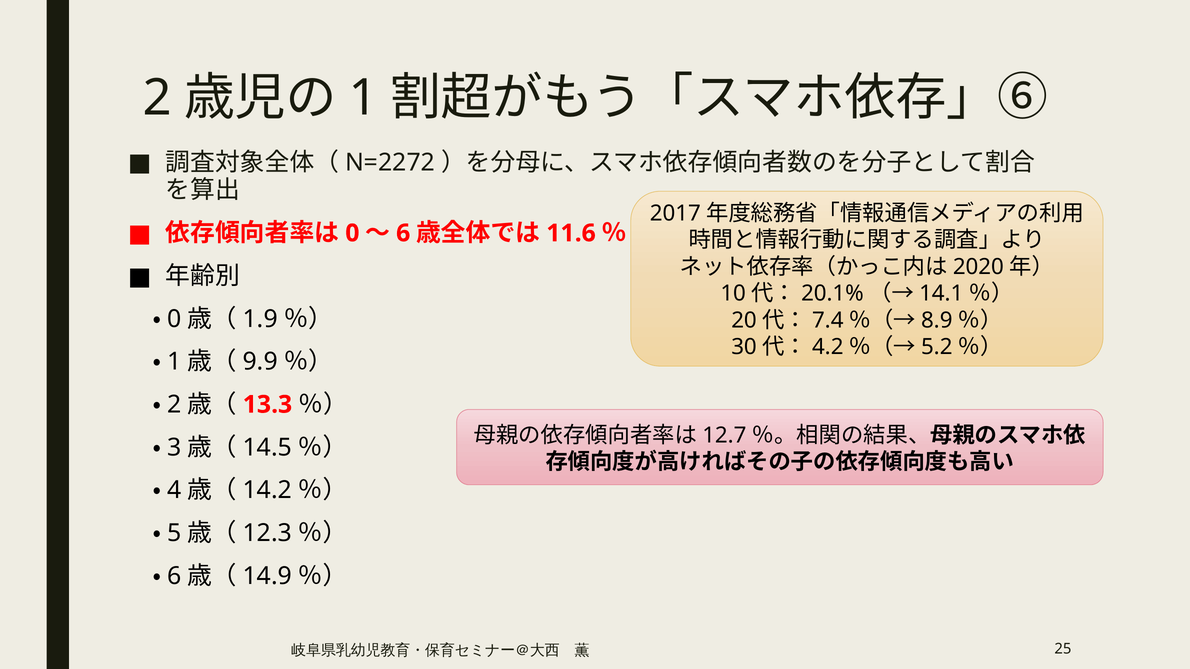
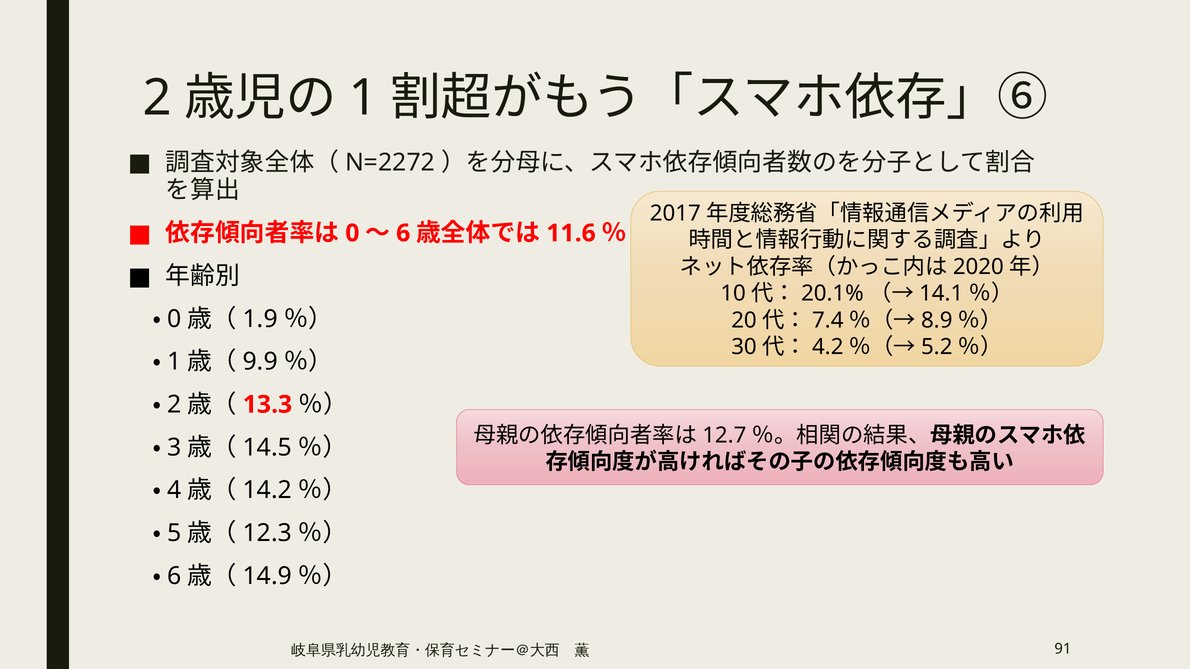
25: 25 -> 91
